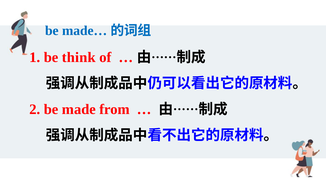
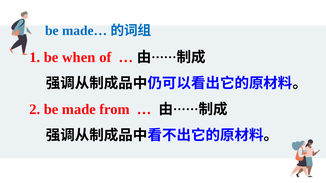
think: think -> when
